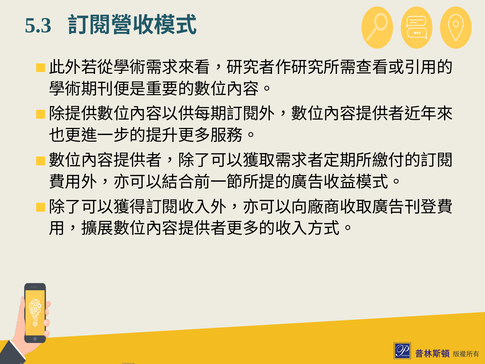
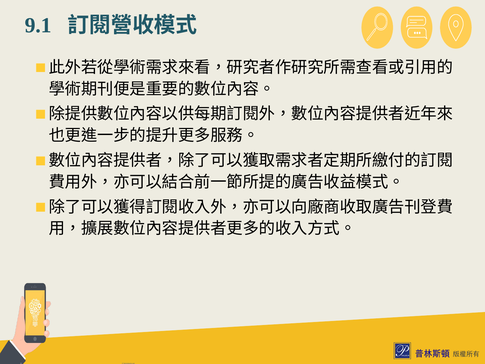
5.3: 5.3 -> 9.1
